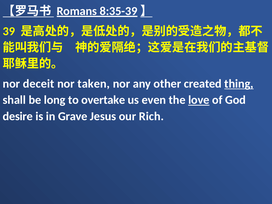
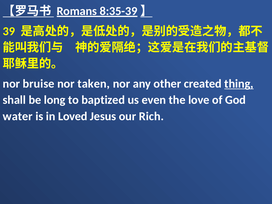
deceit: deceit -> bruise
overtake: overtake -> baptized
love underline: present -> none
desire: desire -> water
Grave: Grave -> Loved
